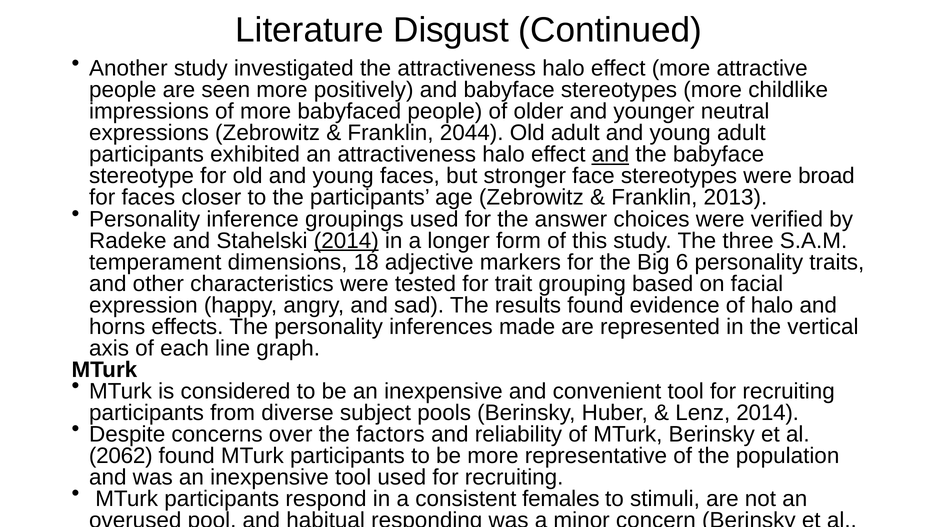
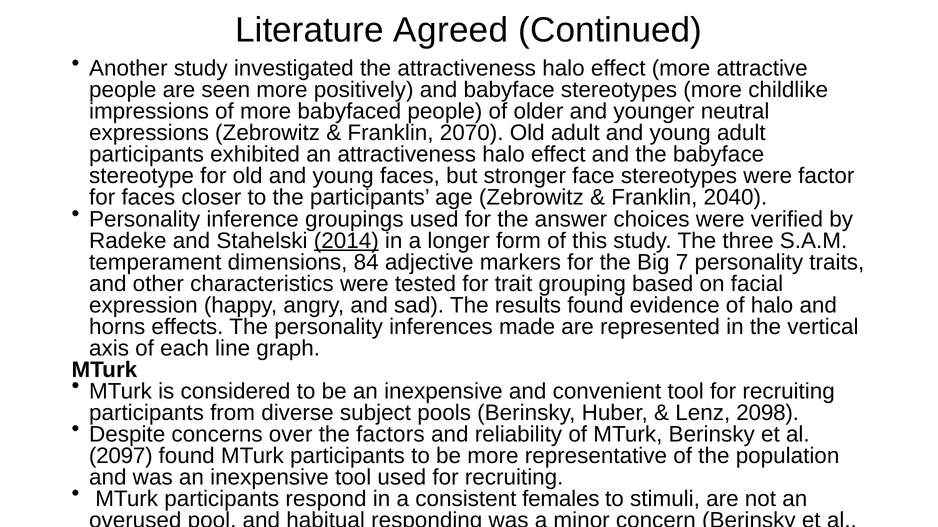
Disgust: Disgust -> Agreed
2044: 2044 -> 2070
and at (610, 155) underline: present -> none
broad: broad -> factor
2013: 2013 -> 2040
18: 18 -> 84
6: 6 -> 7
Lenz 2014: 2014 -> 2098
2062: 2062 -> 2097
